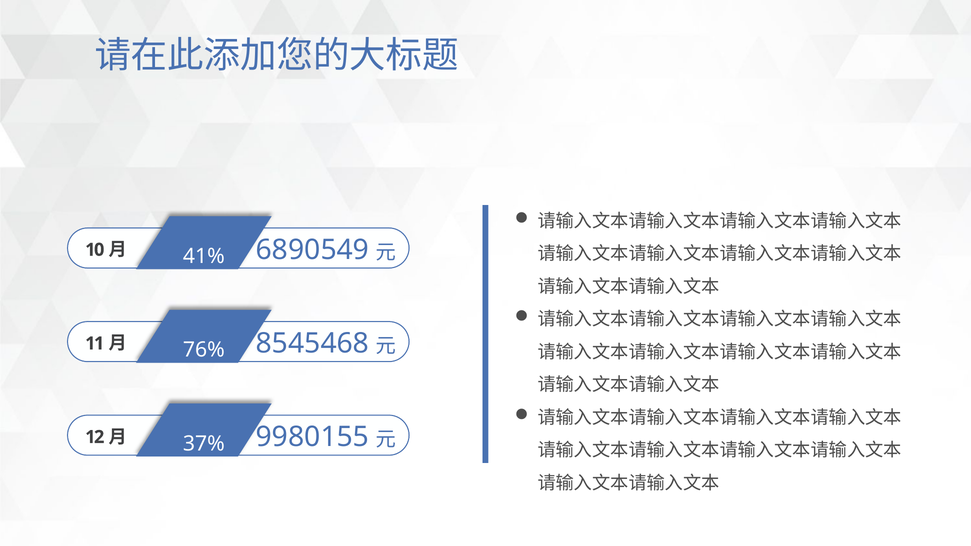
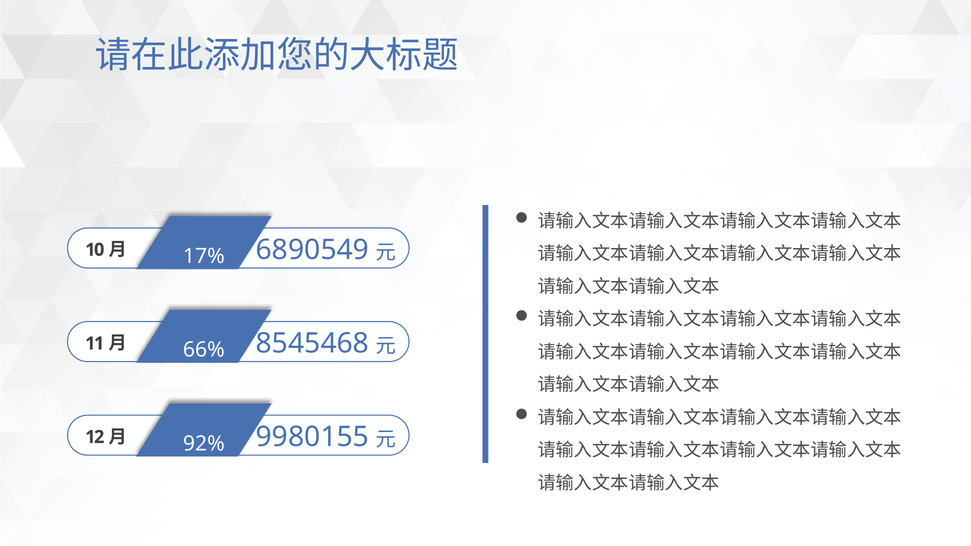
41%: 41% -> 17%
76%: 76% -> 66%
37%: 37% -> 92%
